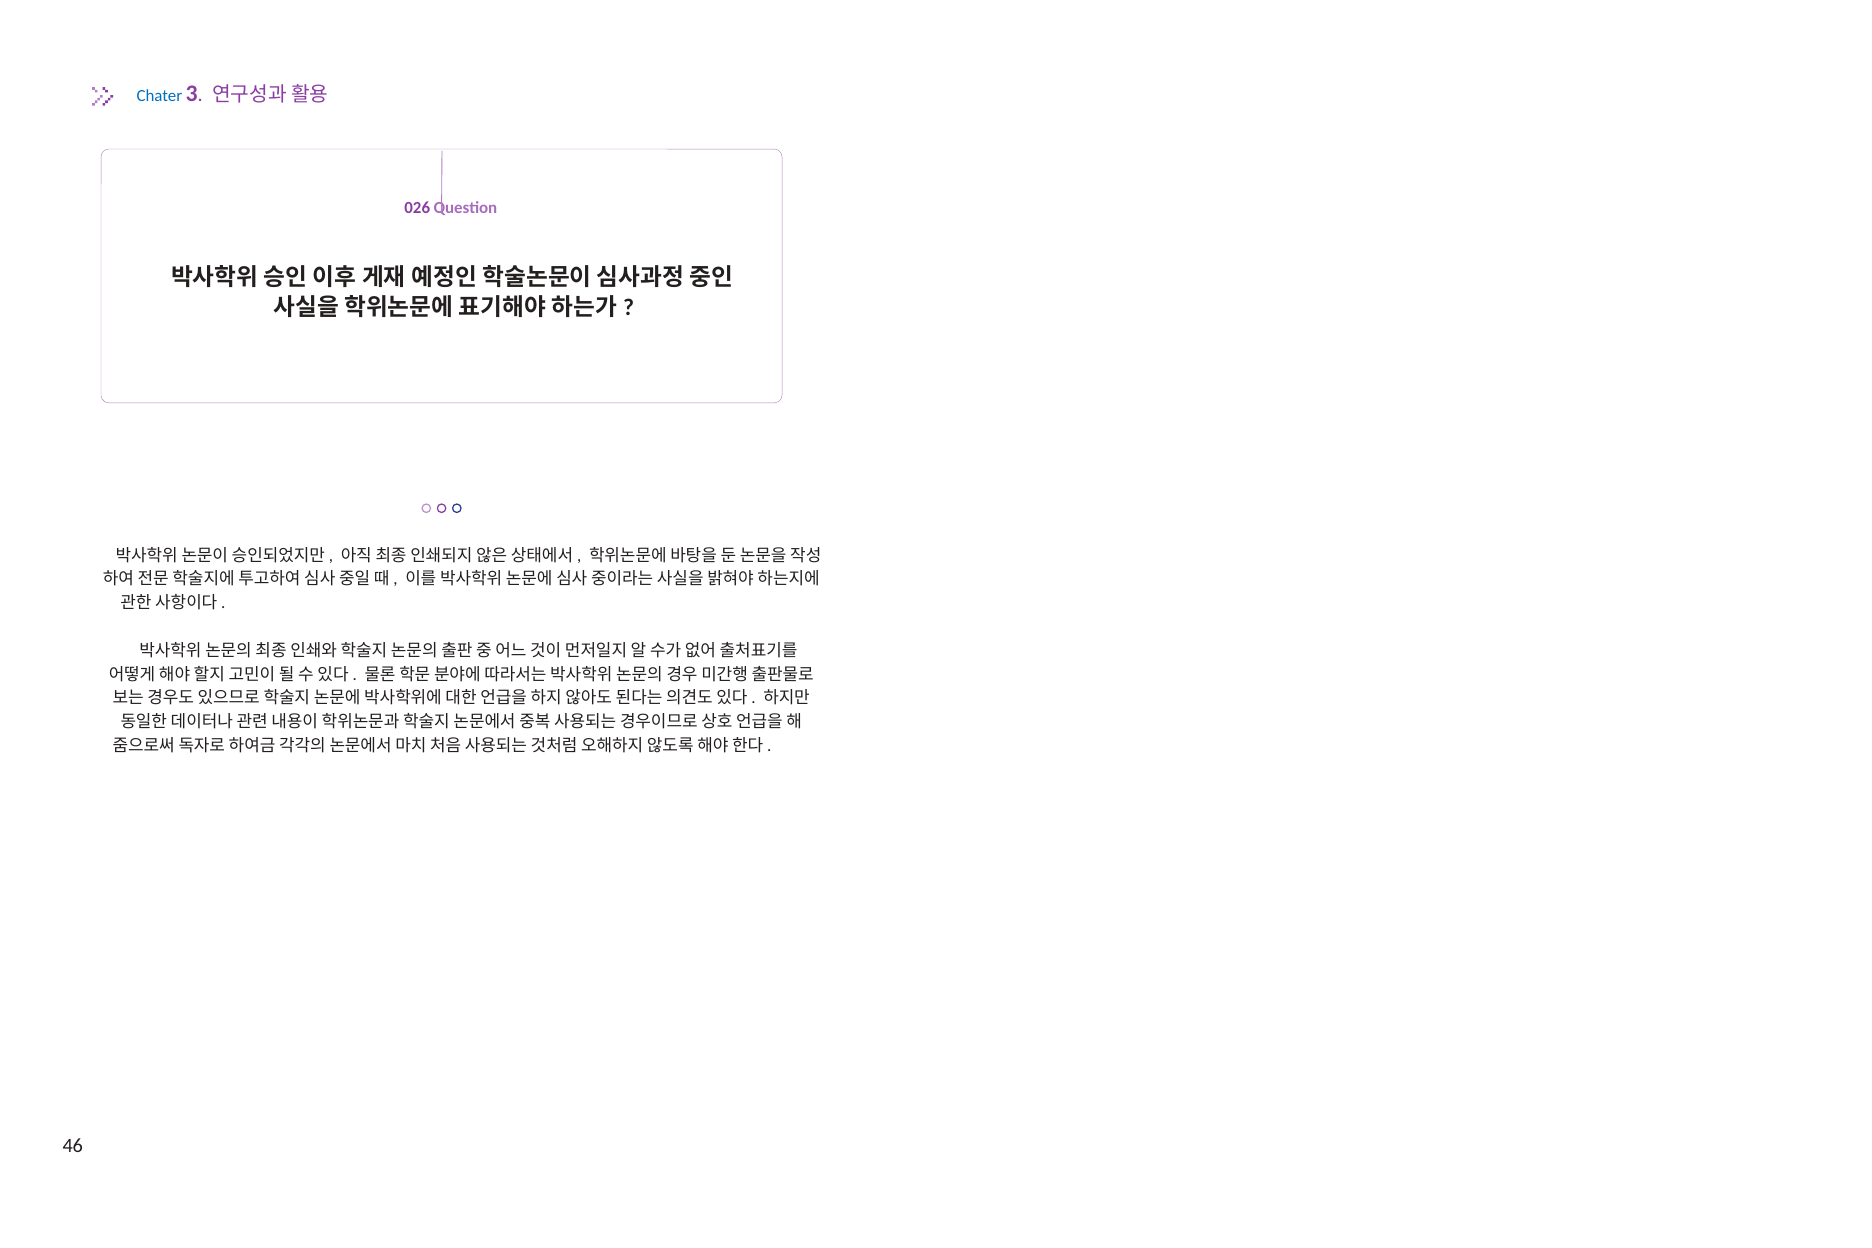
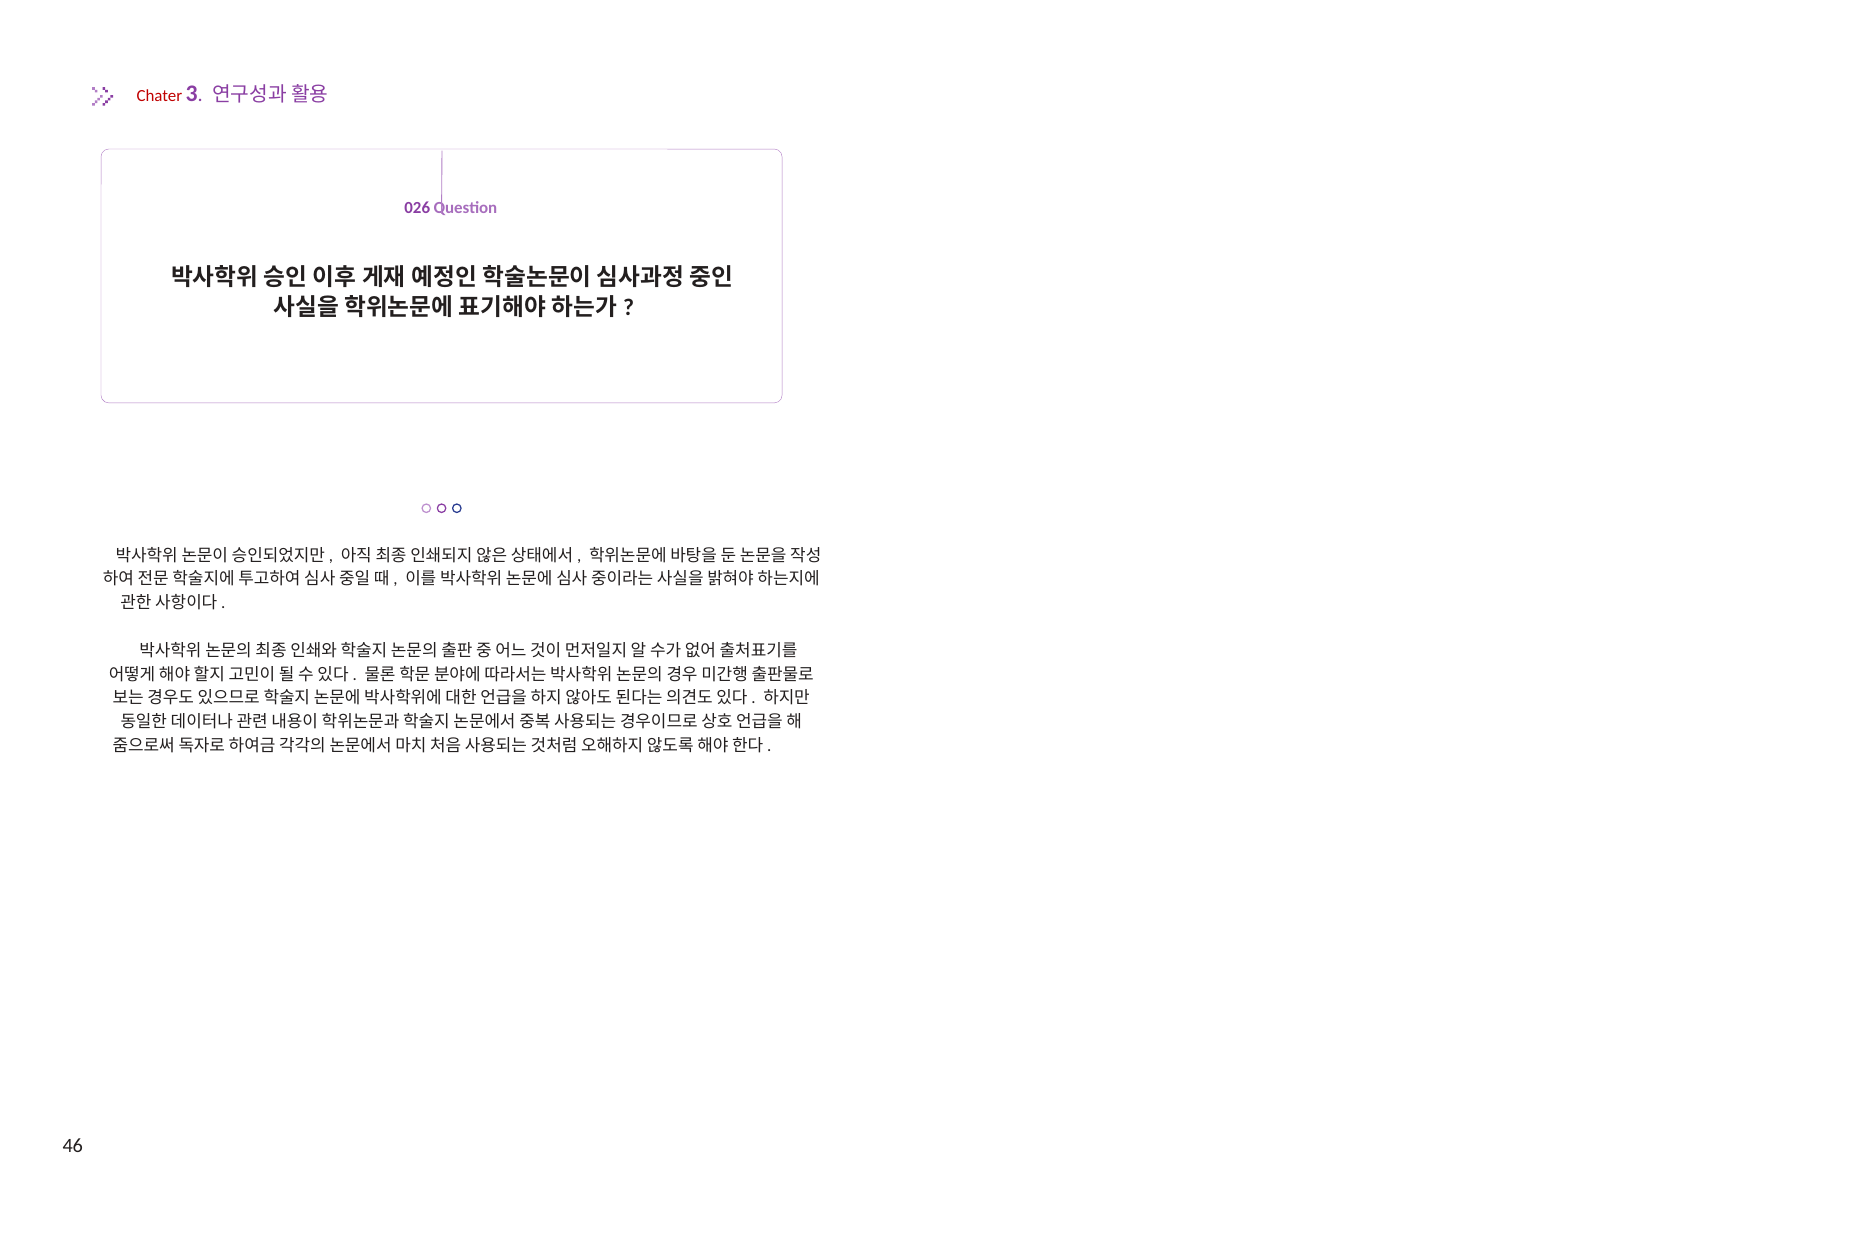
Chater colour: blue -> red
